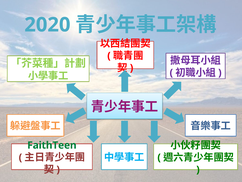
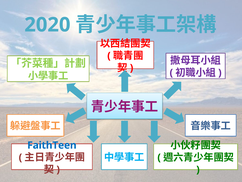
FaithTeen colour: green -> blue
